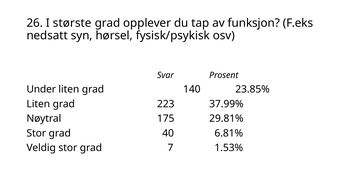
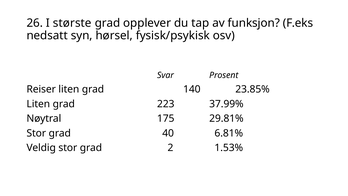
Under: Under -> Reiser
7: 7 -> 2
